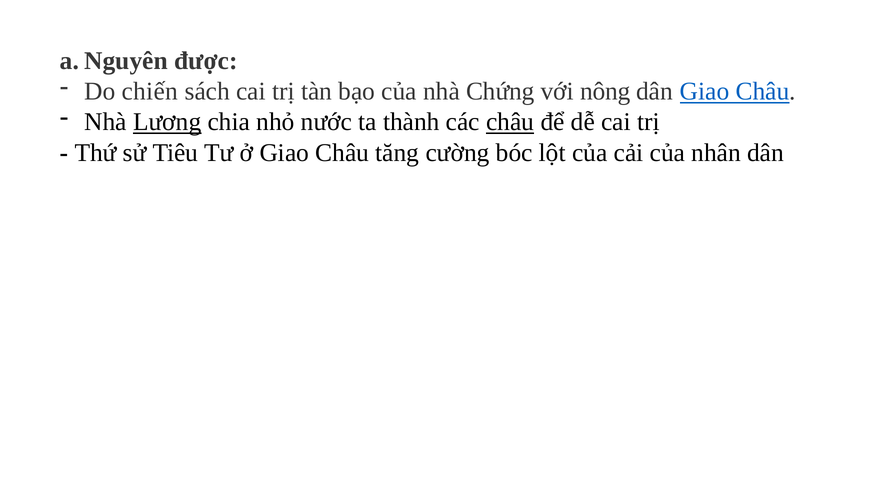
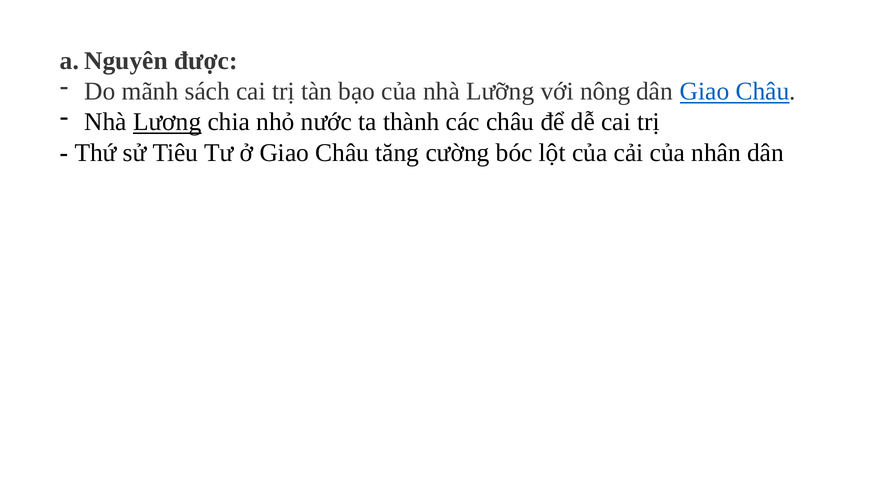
chiến: chiến -> mãnh
Chứng: Chứng -> Lưỡng
châu at (510, 122) underline: present -> none
